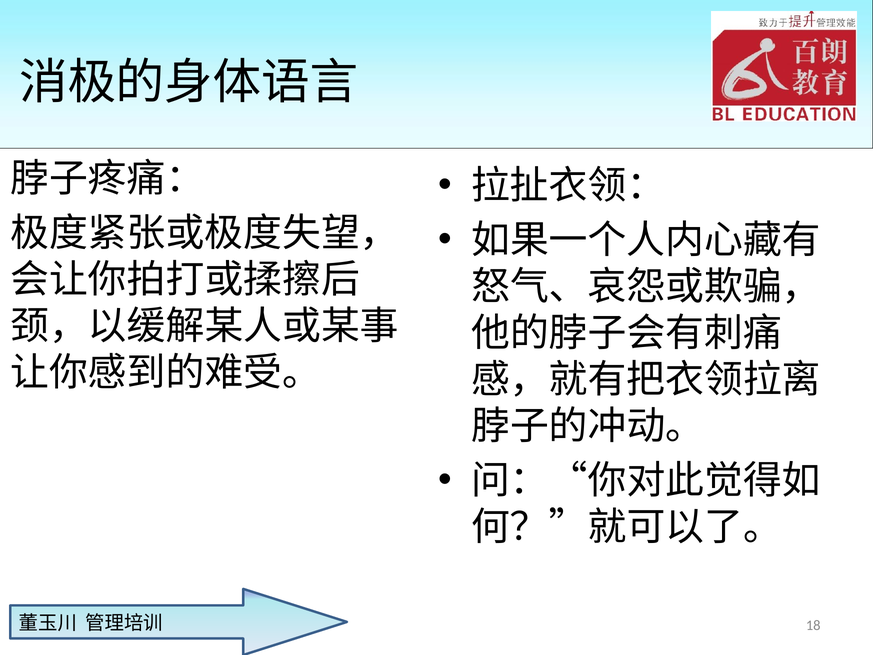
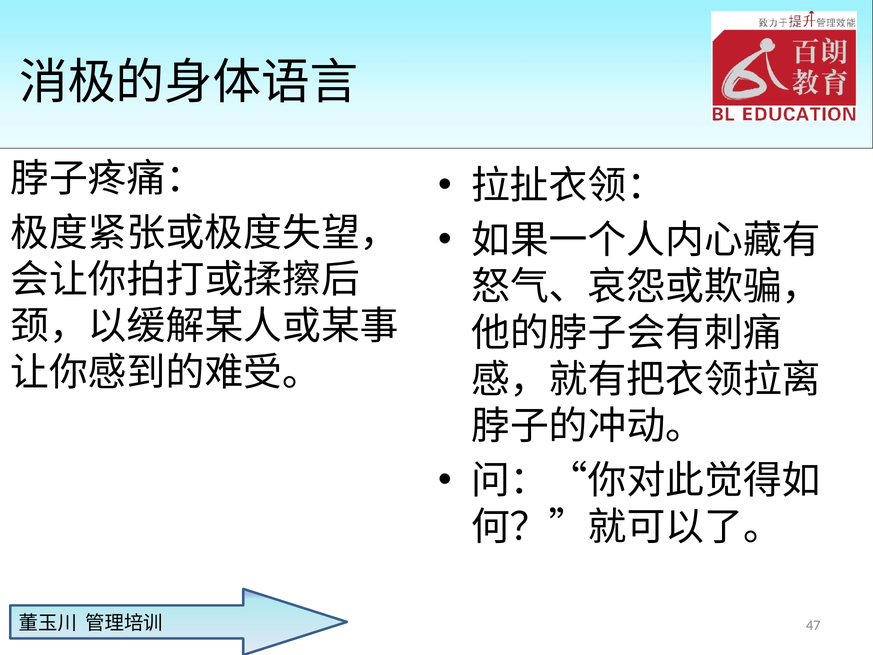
18: 18 -> 47
